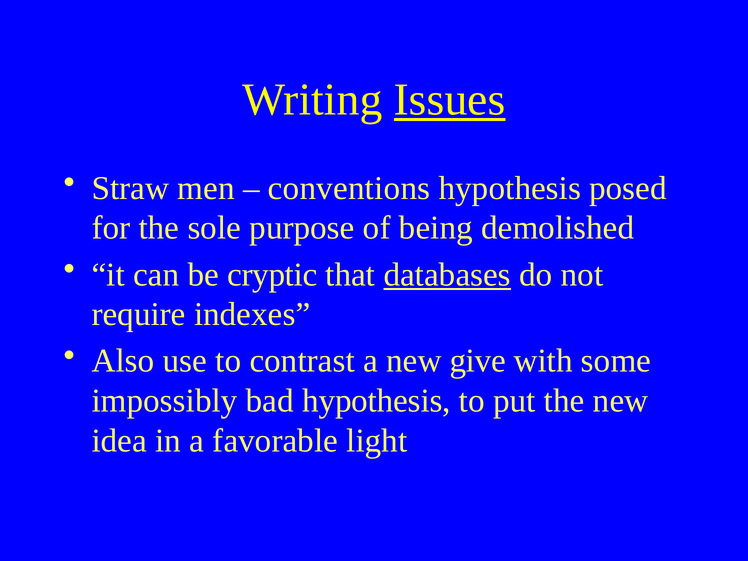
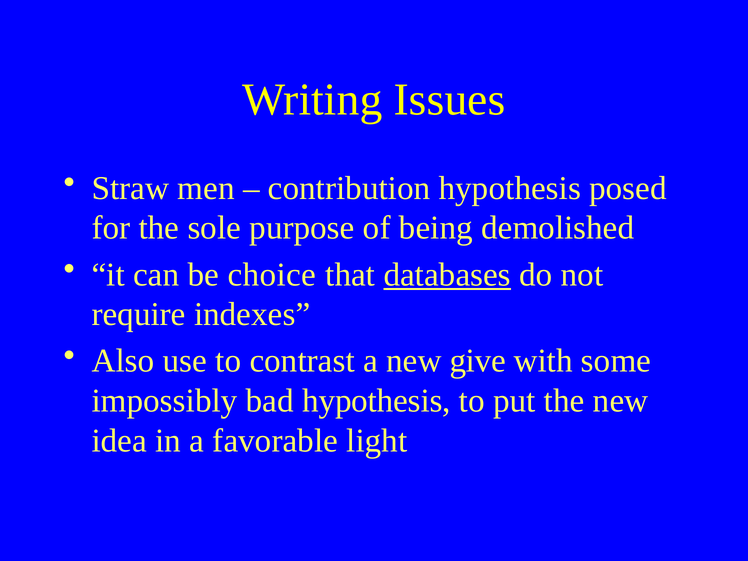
Issues underline: present -> none
conventions: conventions -> contribution
cryptic: cryptic -> choice
